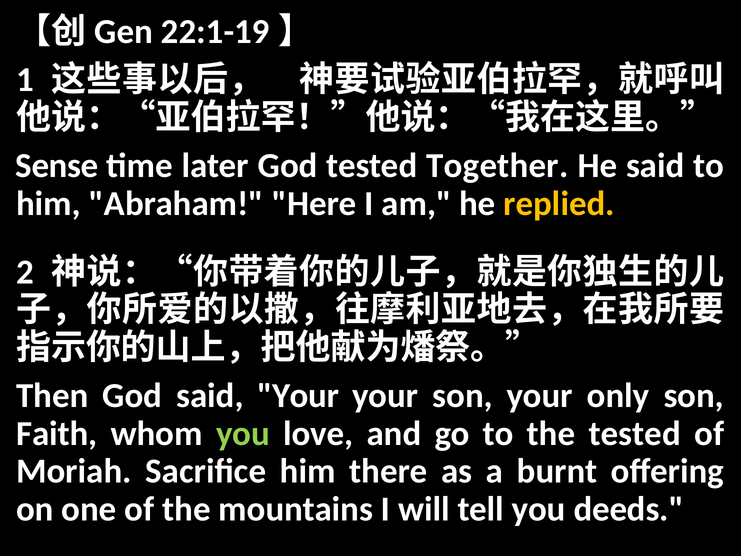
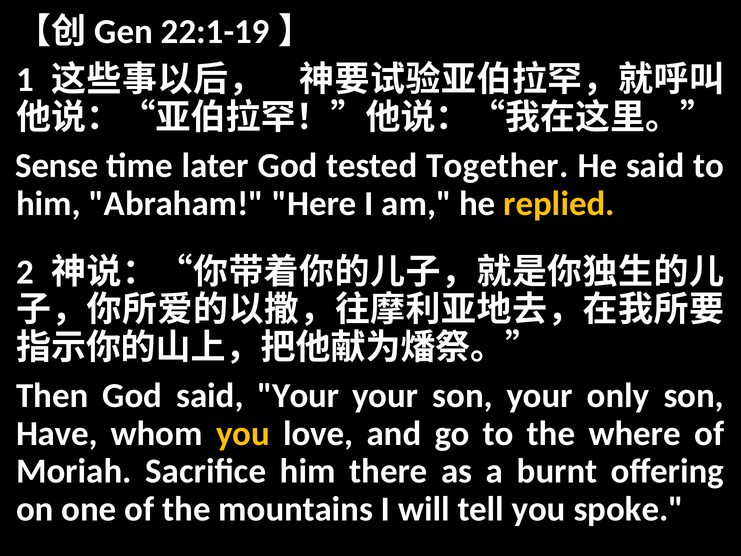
Faith: Faith -> Have
you at (243, 433) colour: light green -> yellow
the tested: tested -> where
deeds: deeds -> spoke
